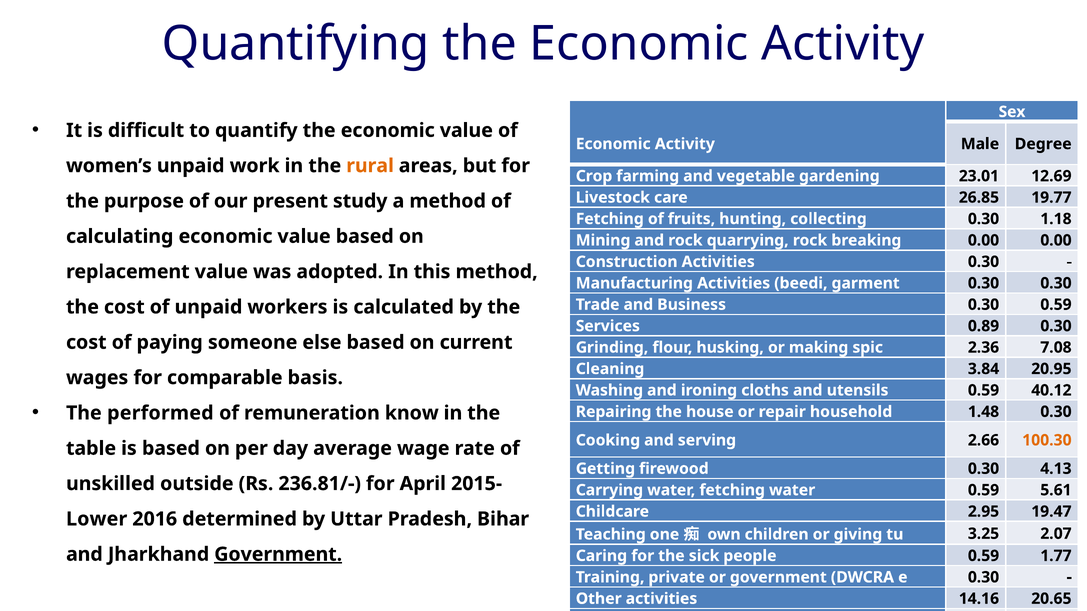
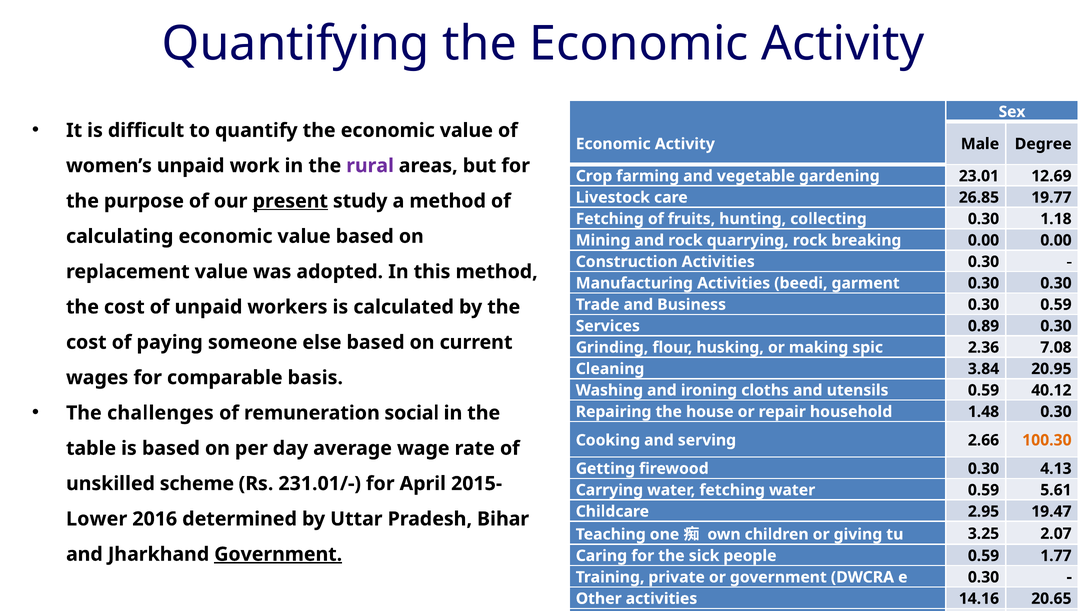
rural colour: orange -> purple
present underline: none -> present
performed: performed -> challenges
know: know -> social
outside: outside -> scheme
236.81/-: 236.81/- -> 231.01/-
